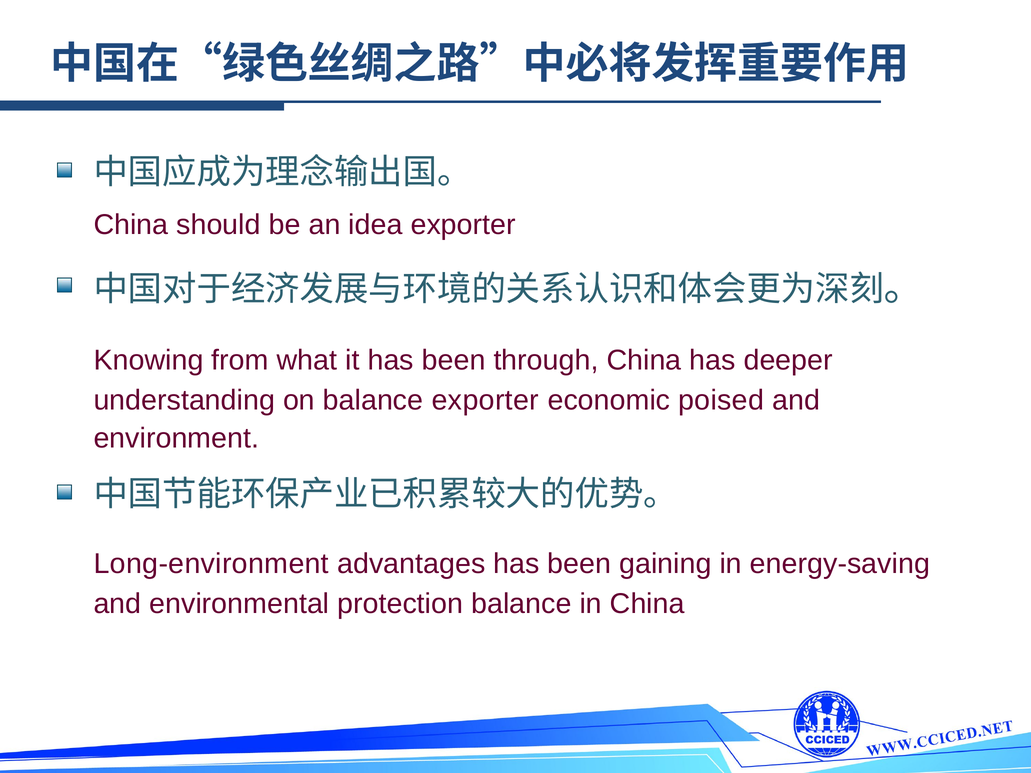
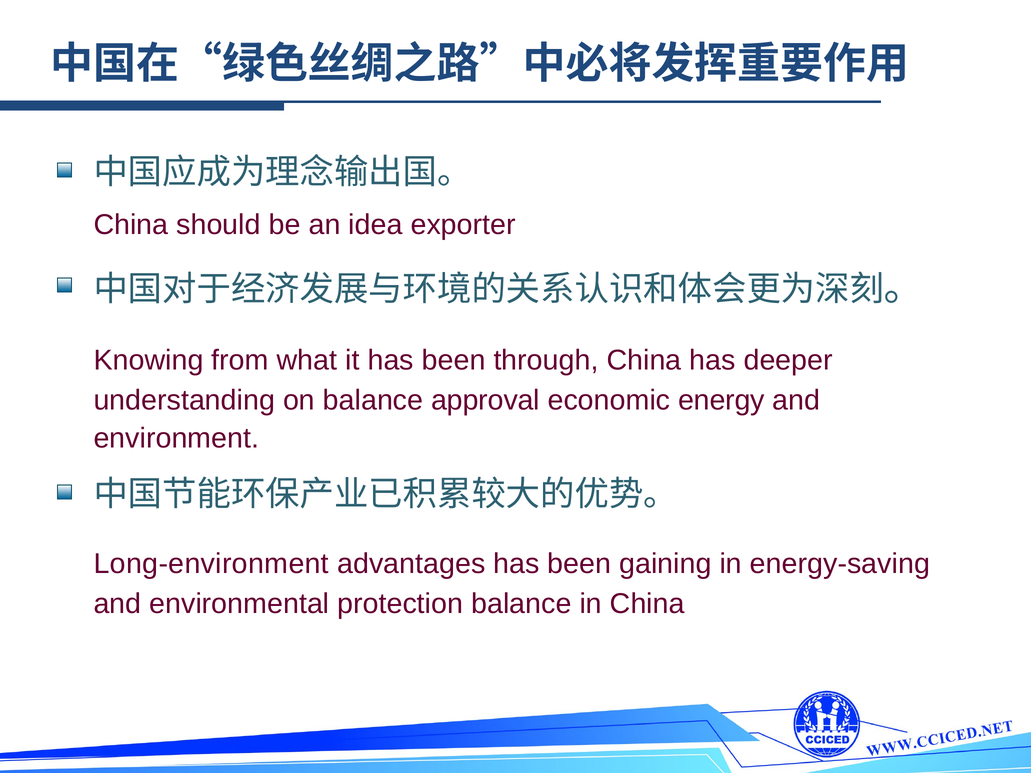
balance exporter: exporter -> approval
poised: poised -> energy
